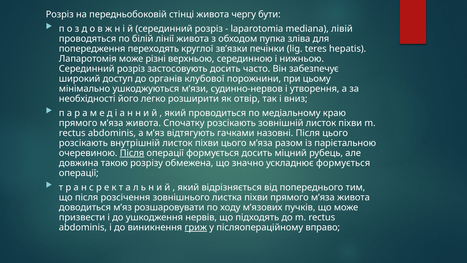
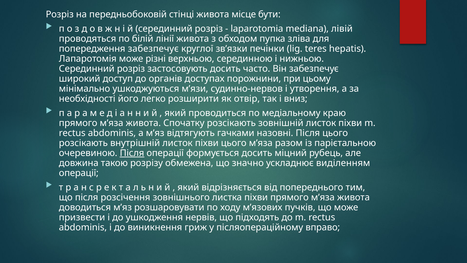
чергу: чергу -> місце
попередження переходять: переходять -> забезпечує
клубової: клубової -> доступах
ускладнює формується: формується -> виділенням
гриж underline: present -> none
